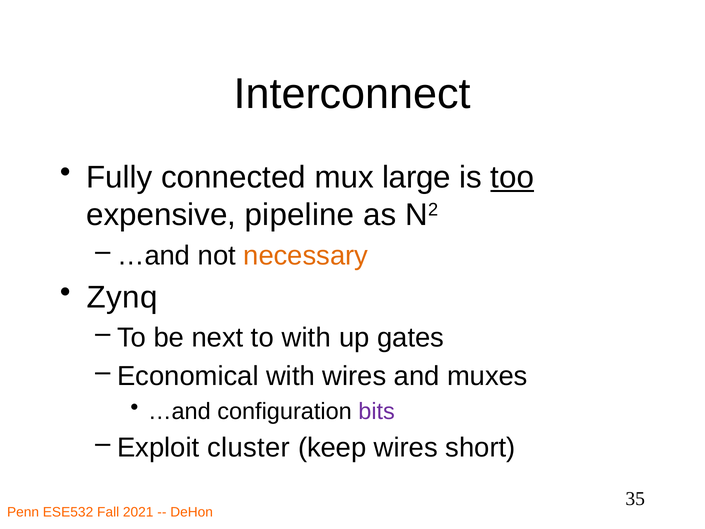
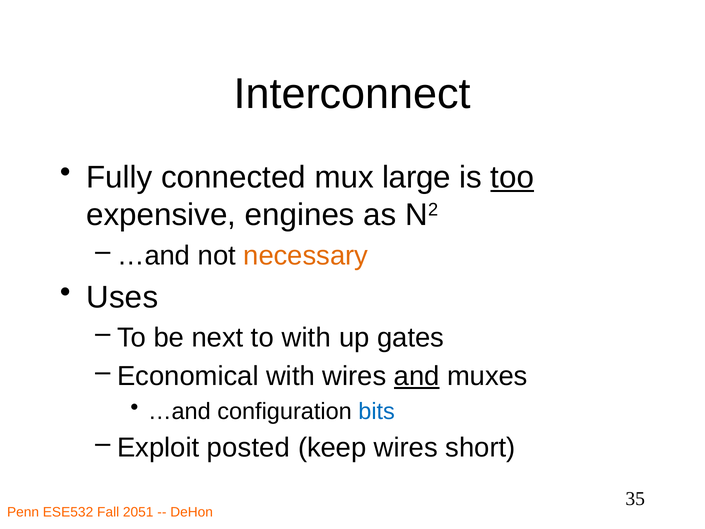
pipeline: pipeline -> engines
Zynq: Zynq -> Uses
and underline: none -> present
bits colour: purple -> blue
cluster: cluster -> posted
2021: 2021 -> 2051
